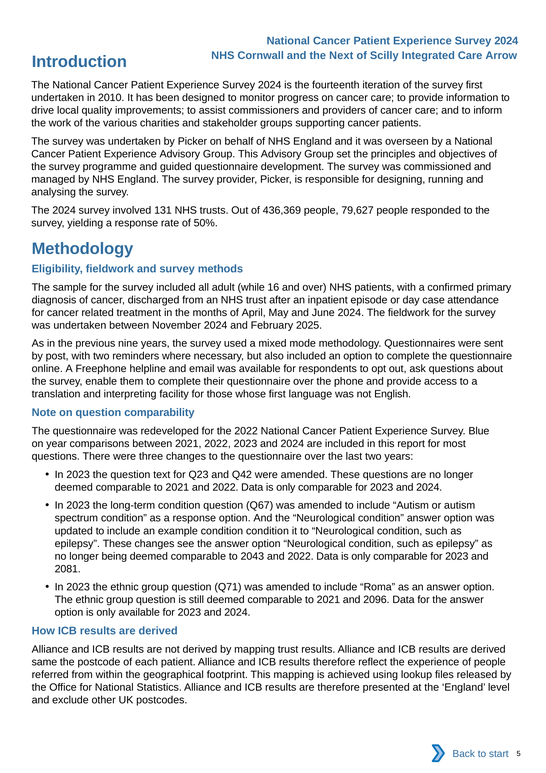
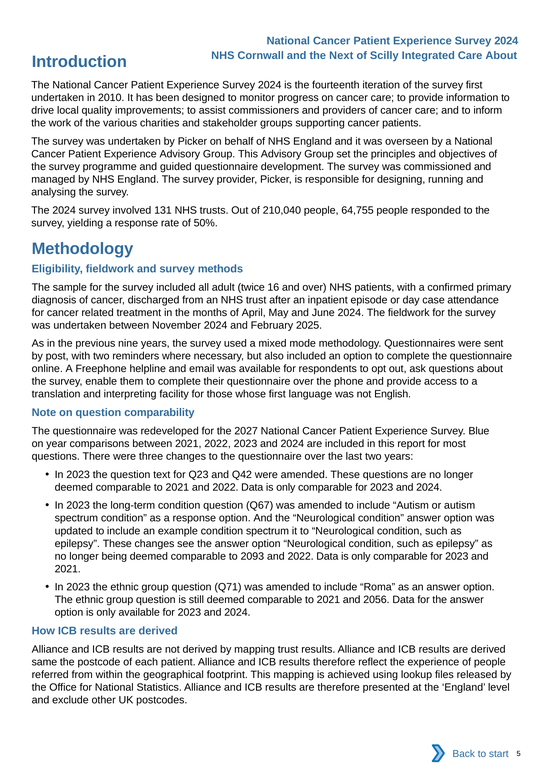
Care Arrow: Arrow -> About
436,369: 436,369 -> 210,040
79,627: 79,627 -> 64,755
while: while -> twice
the 2022: 2022 -> 2027
condition condition: condition -> spectrum
2043: 2043 -> 2093
2081 at (68, 569): 2081 -> 2021
2096: 2096 -> 2056
